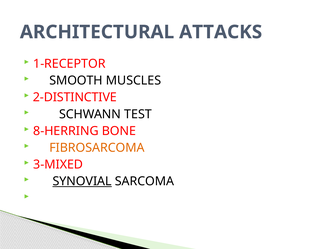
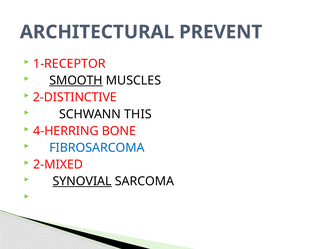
ATTACKS: ATTACKS -> PREVENT
SMOOTH underline: none -> present
TEST: TEST -> THIS
8-HERRING: 8-HERRING -> 4-HERRING
FIBROSARCOMA colour: orange -> blue
3-MIXED: 3-MIXED -> 2-MIXED
